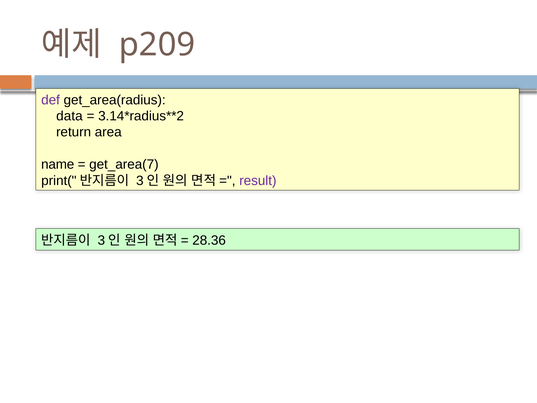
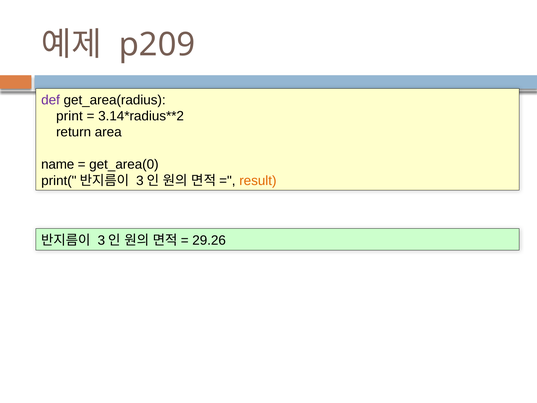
data: data -> print
get_area(7: get_area(7 -> get_area(0
result colour: purple -> orange
28.36: 28.36 -> 29.26
